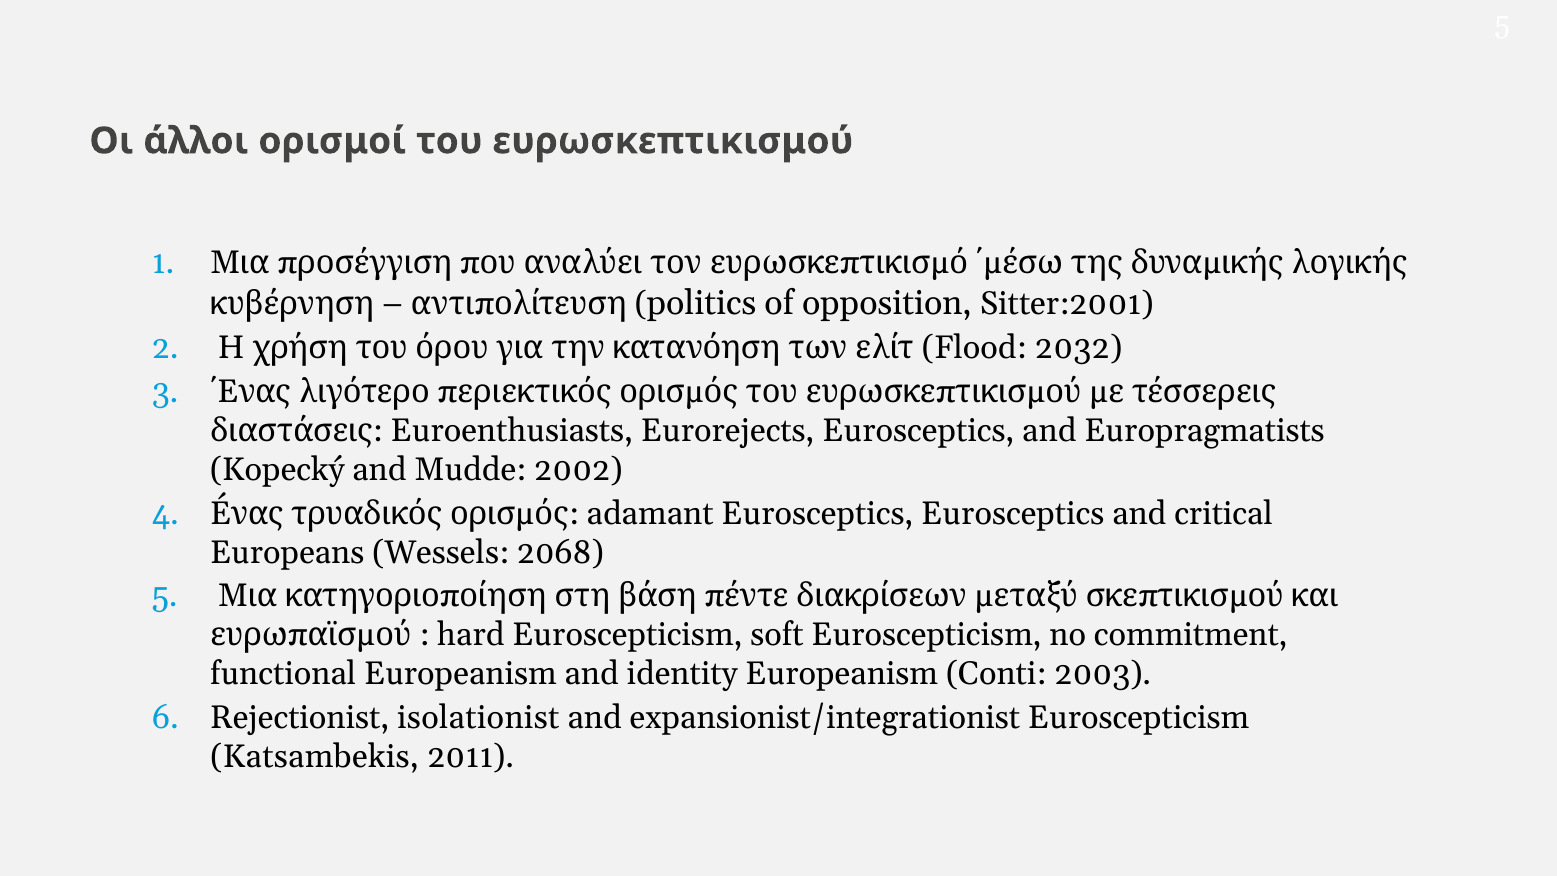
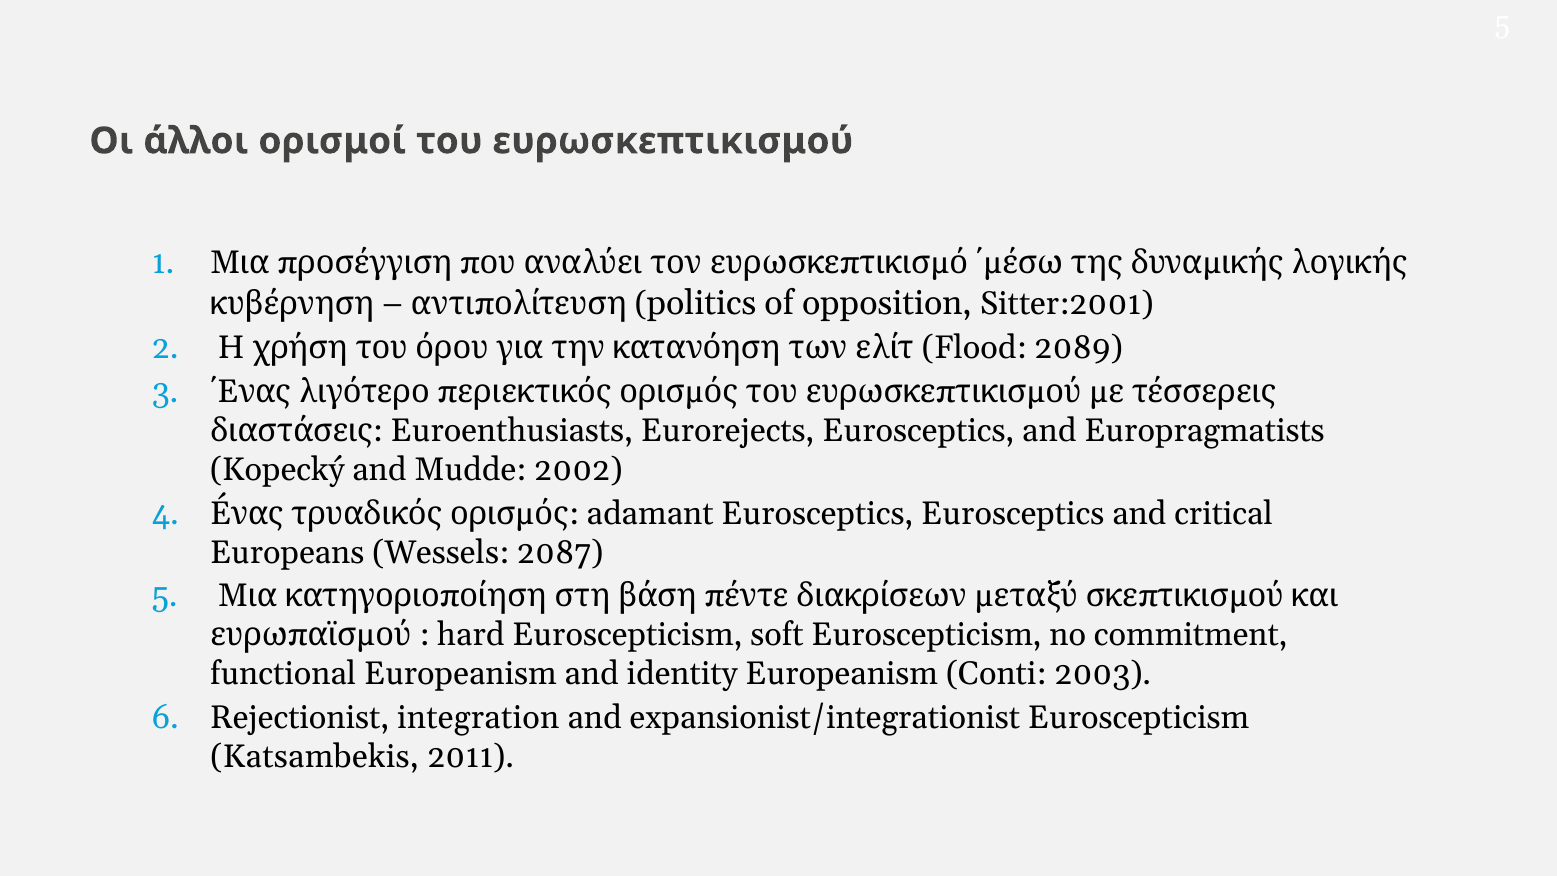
2032: 2032 -> 2089
2068: 2068 -> 2087
isolationist: isolationist -> integration
